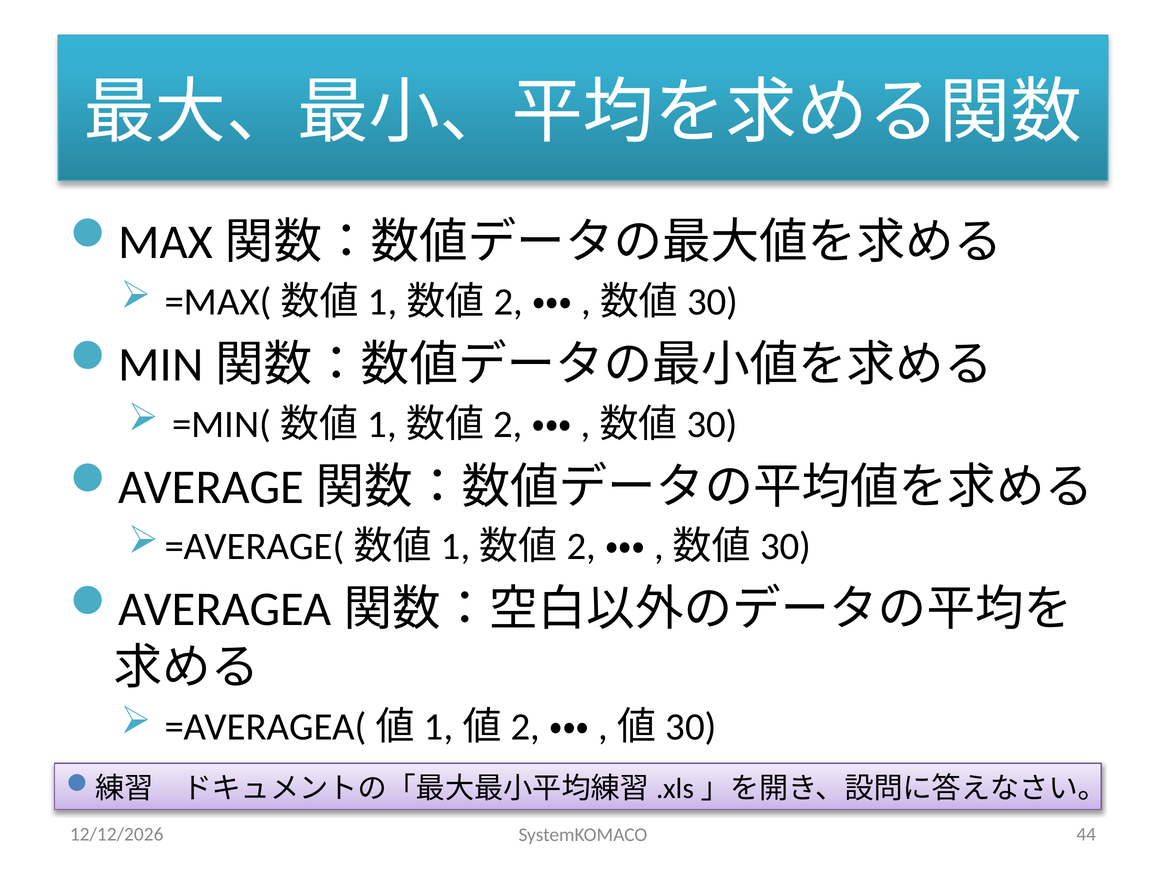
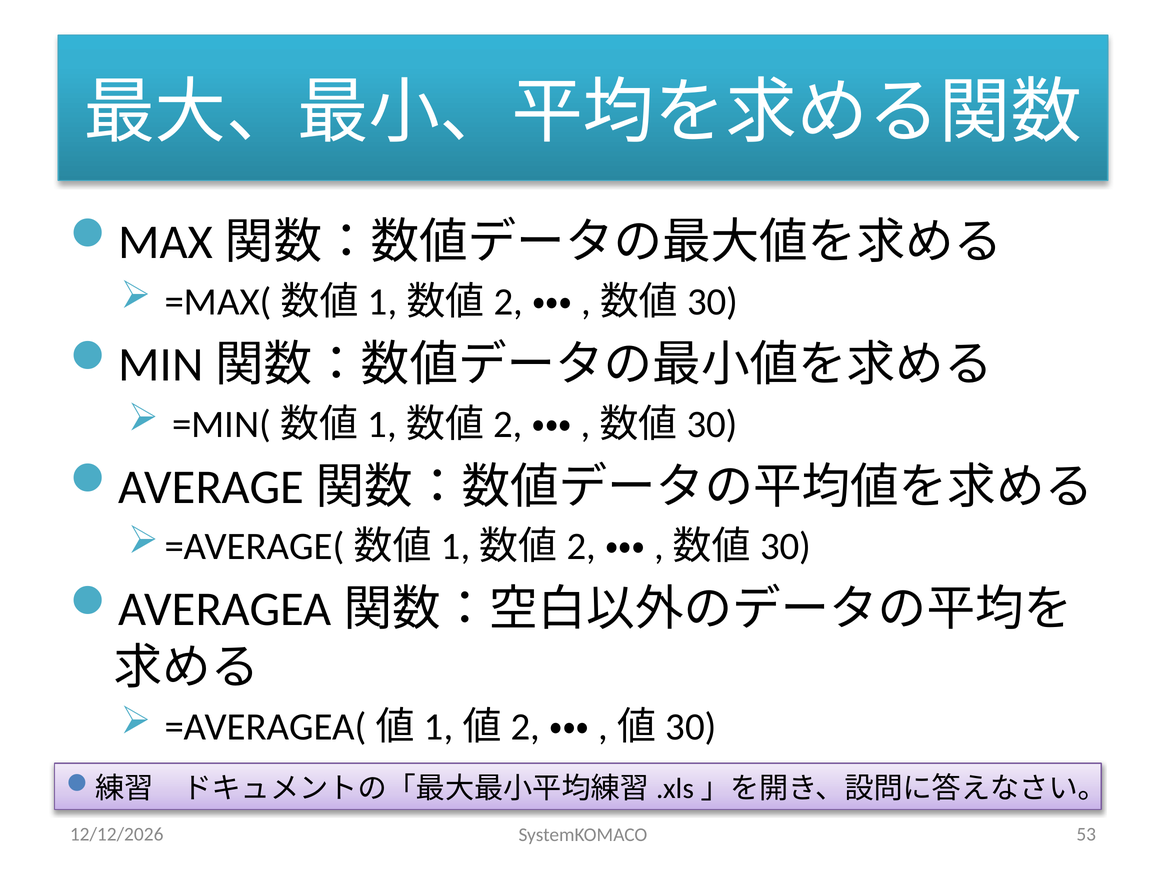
44: 44 -> 53
